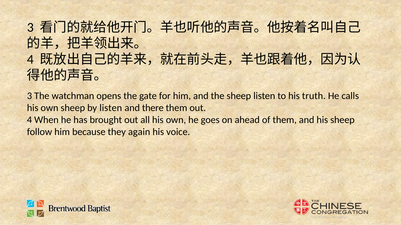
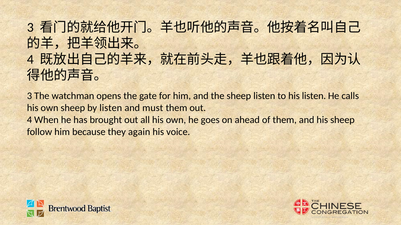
his truth: truth -> listen
there: there -> must
